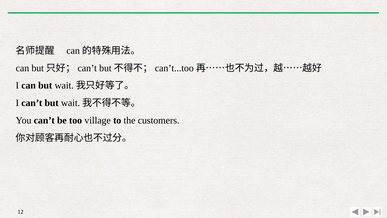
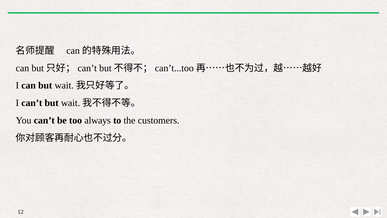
village: village -> always
